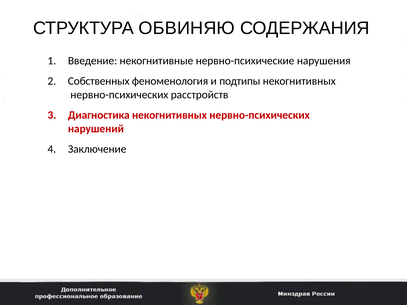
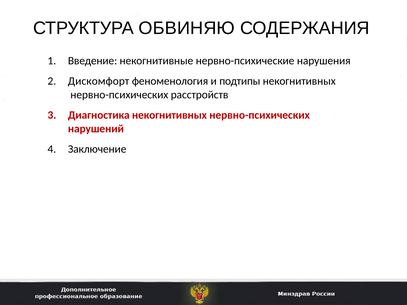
Собственных: Собственных -> Дискомфорт
